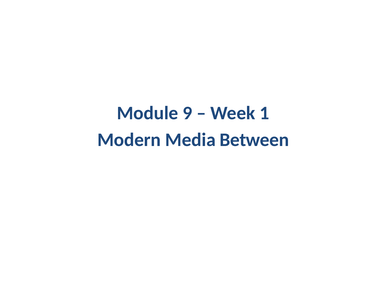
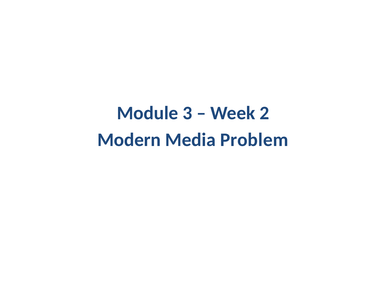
9: 9 -> 3
1: 1 -> 2
Between: Between -> Problem
